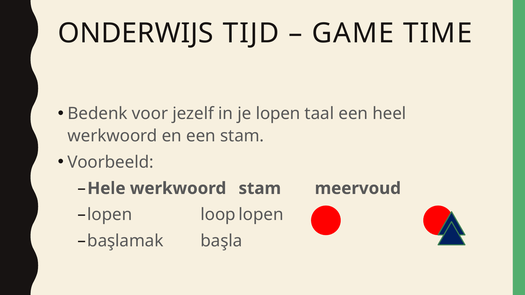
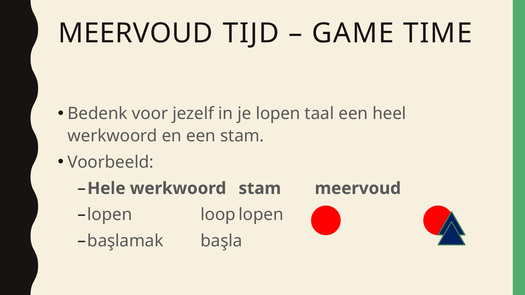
ONDERWIJS at (136, 33): ONDERWIJS -> MEERVOUD
